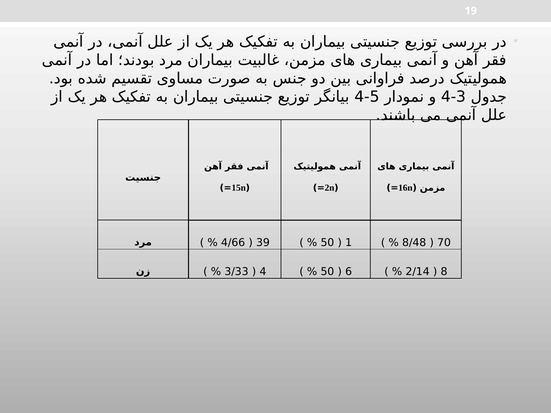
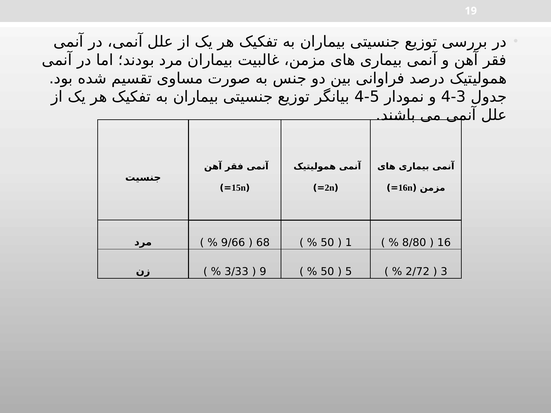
39: 39 -> 68
4/66: 4/66 -> 9/66
8/48: 8/48 -> 8/80
70: 70 -> 16
4 at (263, 272): 4 -> 9
6 at (349, 272): 6 -> 5
2/14: 2/14 -> 2/72
8 at (444, 272): 8 -> 3
